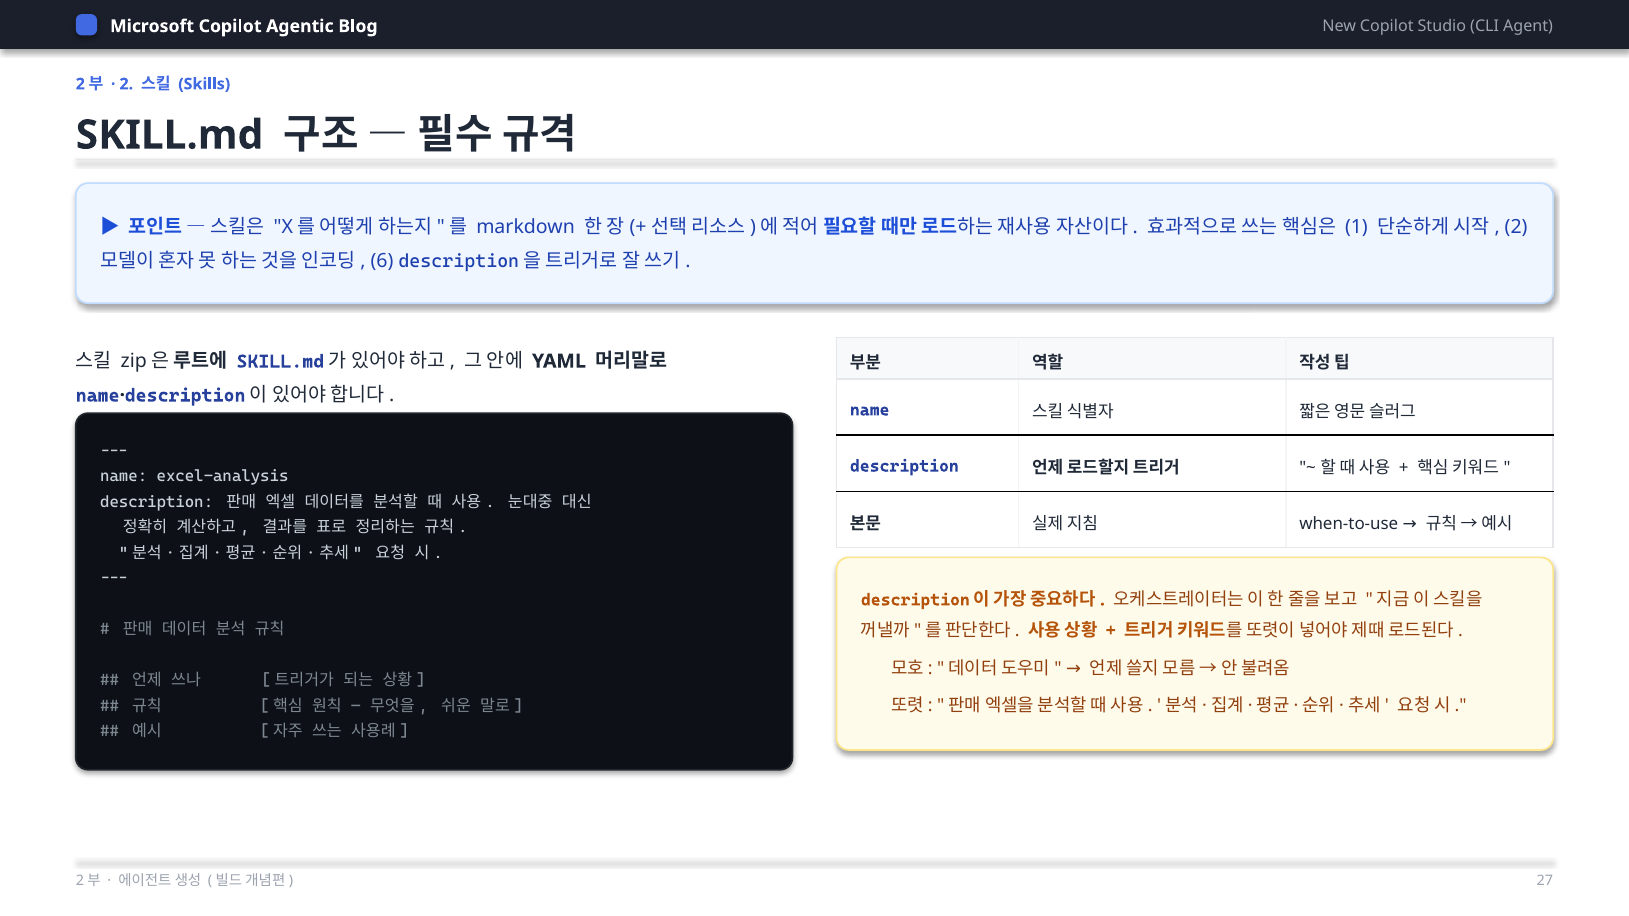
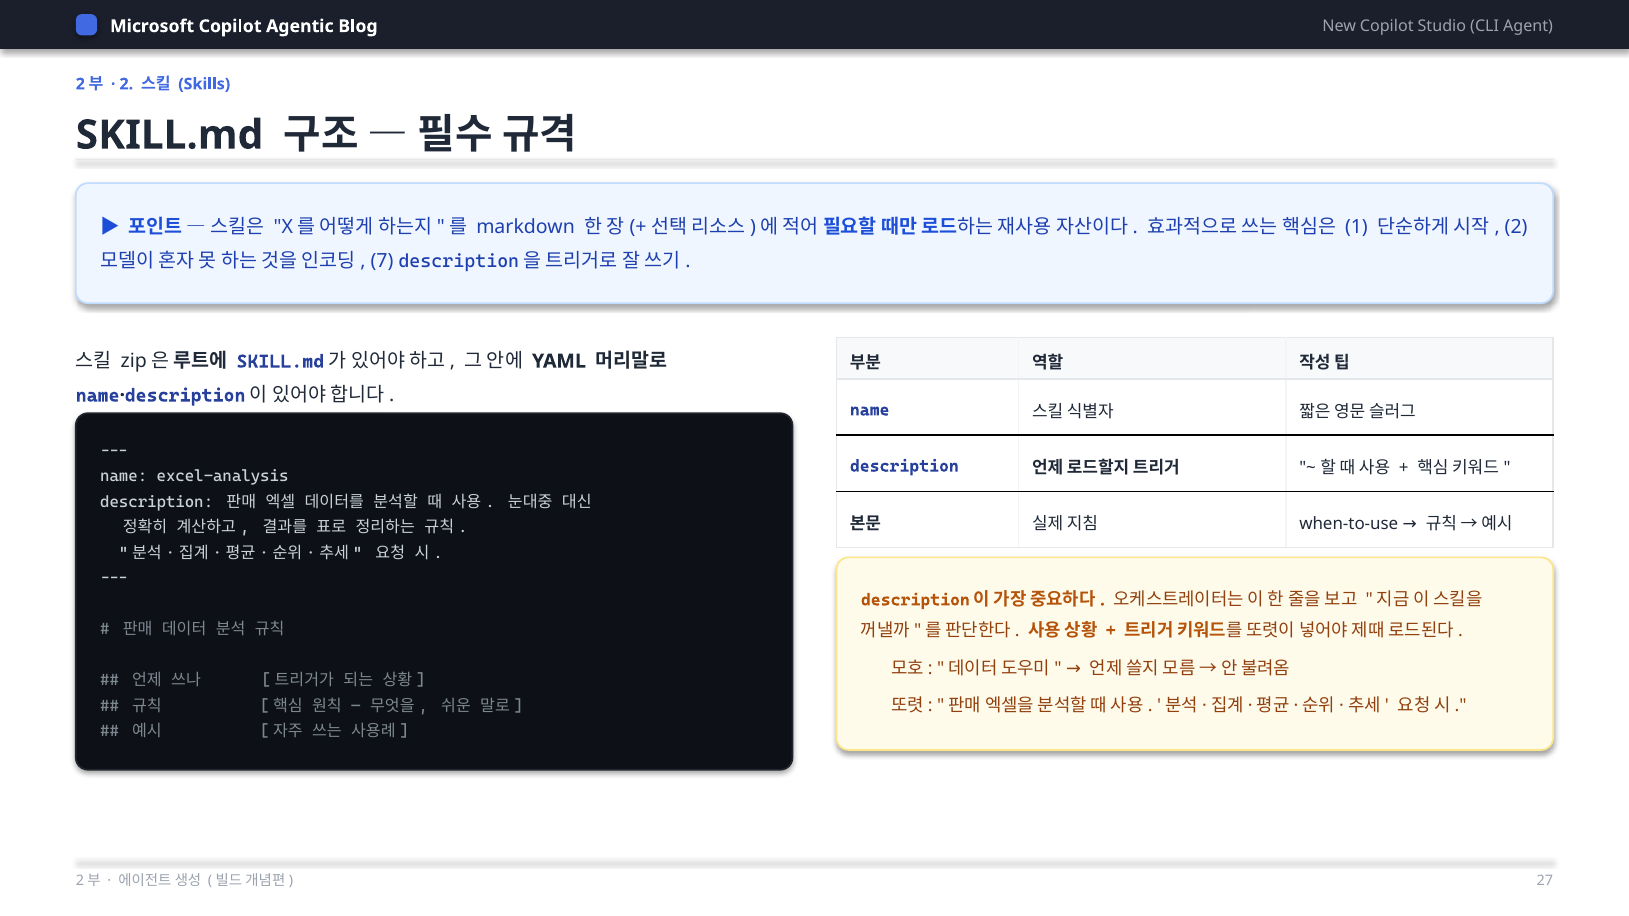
6: 6 -> 7
